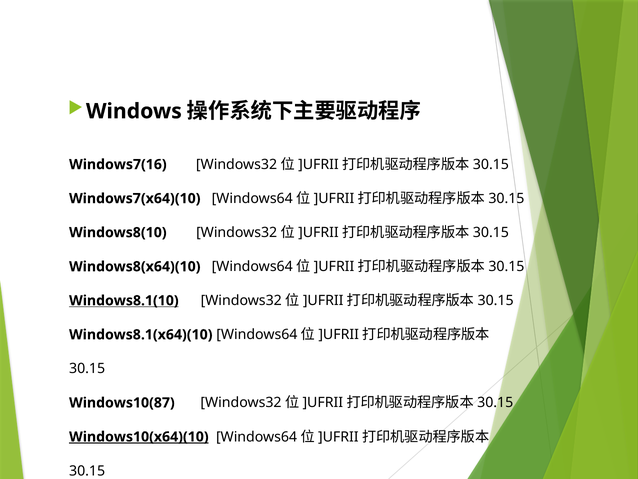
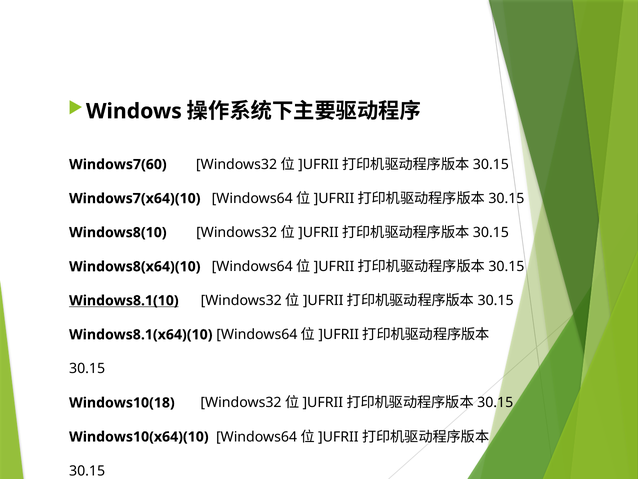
Windows7(16: Windows7(16 -> Windows7(60
Windows10(87: Windows10(87 -> Windows10(18
Windows10(x64)(10 underline: present -> none
